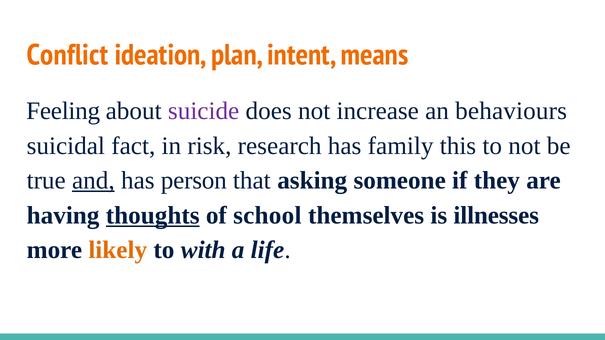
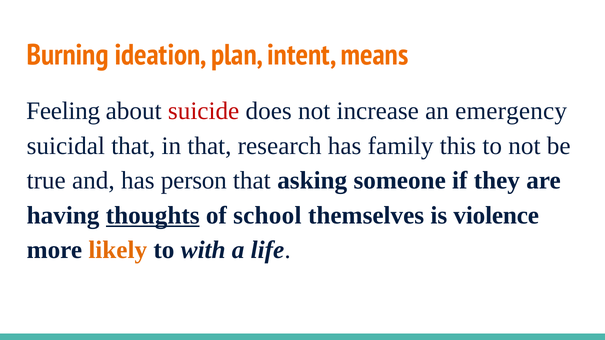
Conflict: Conflict -> Burning
suicide colour: purple -> red
behaviours: behaviours -> emergency
suicidal fact: fact -> that
in risk: risk -> that
and underline: present -> none
illnesses: illnesses -> violence
